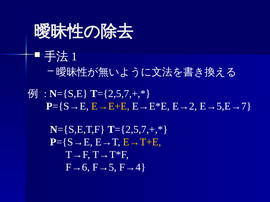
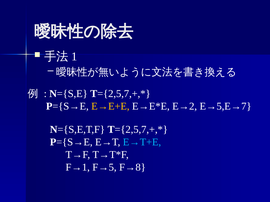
E→T+E colour: yellow -> light blue
F→6: F→6 -> F→1
F→4: F→4 -> F→8
